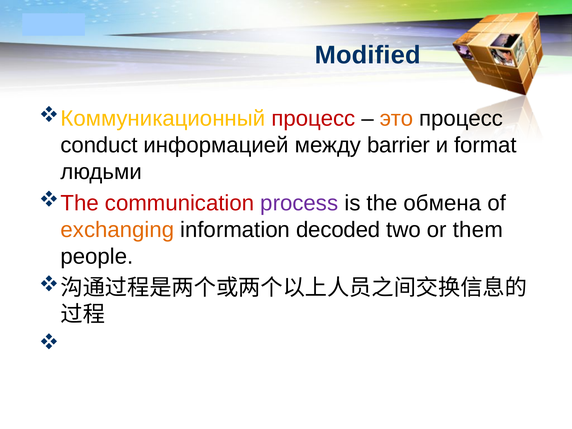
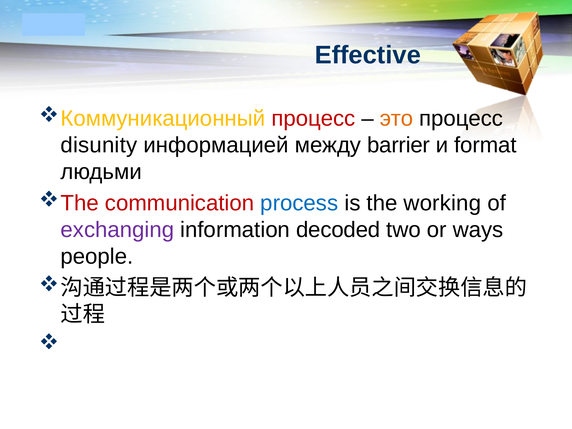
Modified: Modified -> Effective
conduct: conduct -> disunity
process colour: purple -> blue
обмена: обмена -> working
exchanging colour: orange -> purple
them: them -> ways
